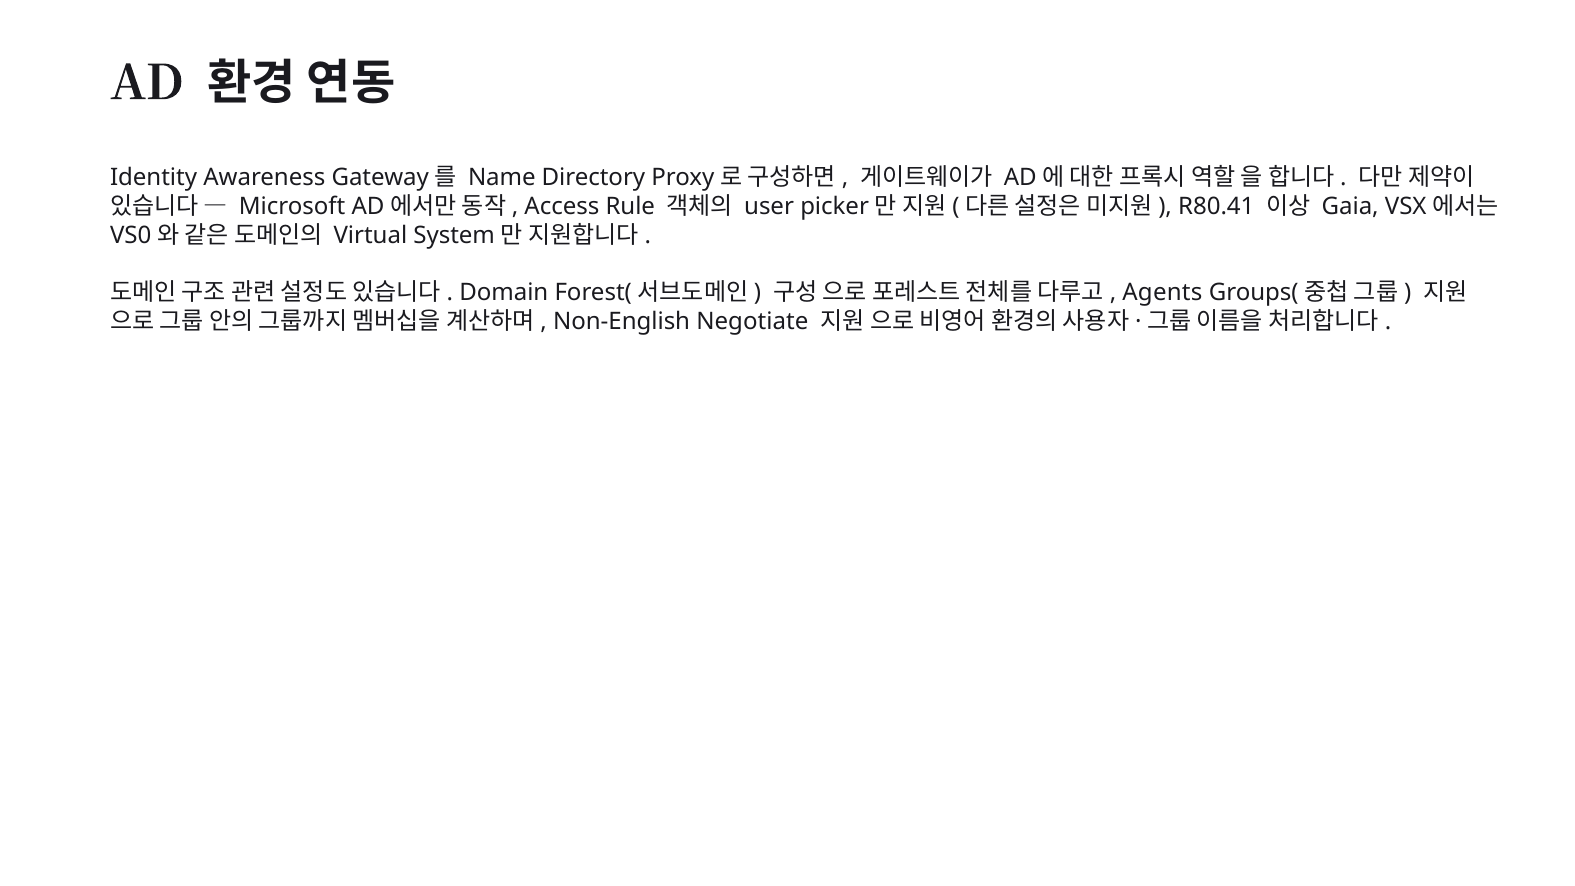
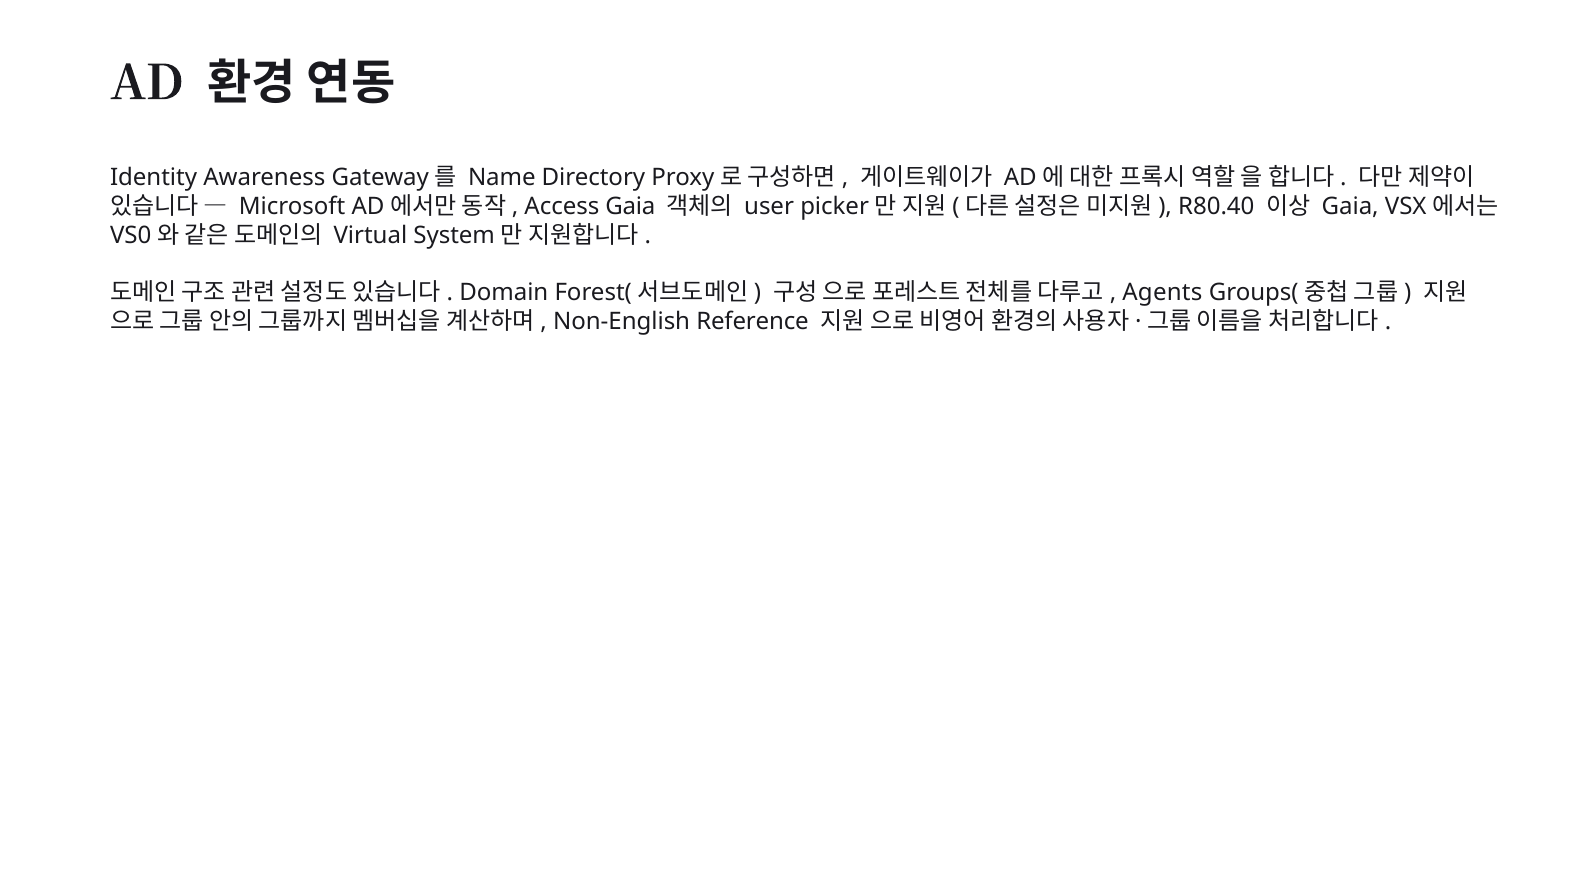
Access Rule: Rule -> Gaia
R80.41: R80.41 -> R80.40
Negotiate: Negotiate -> Reference
